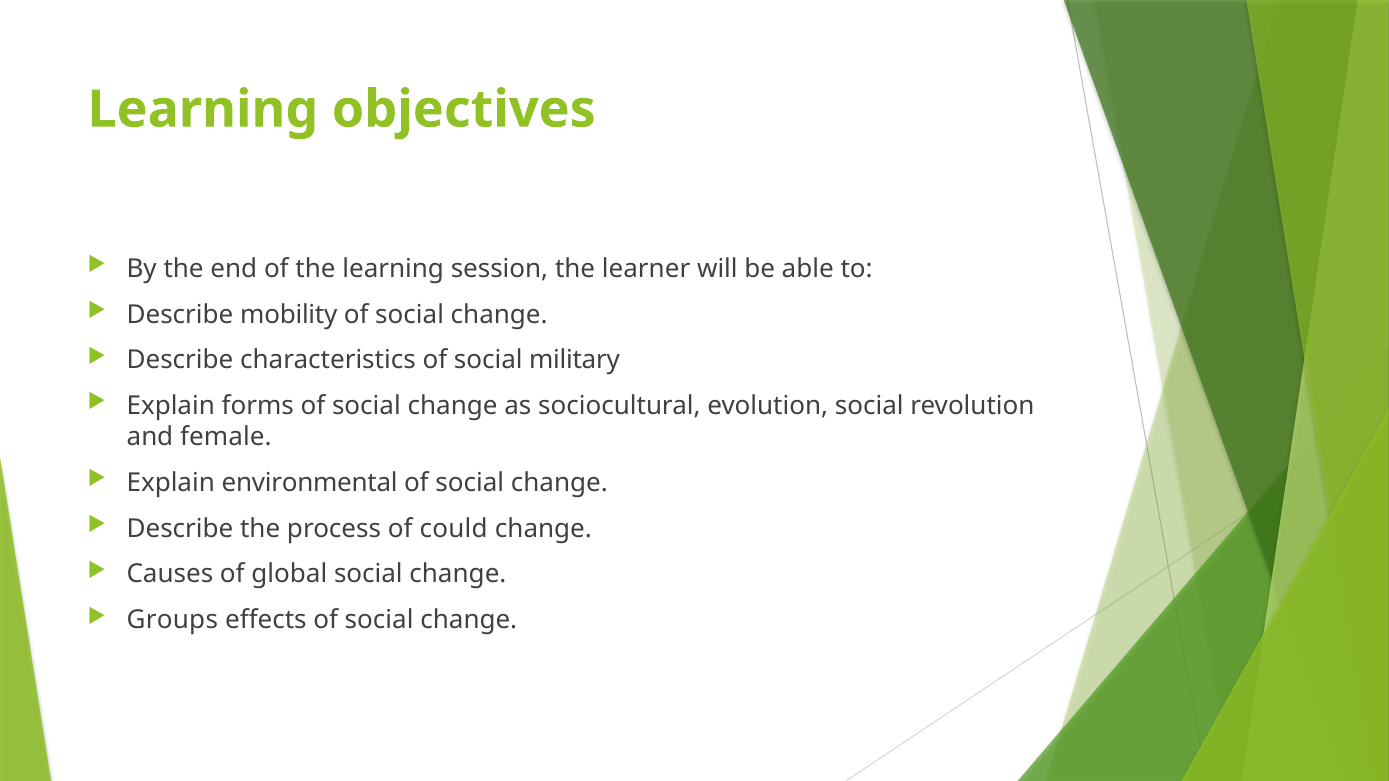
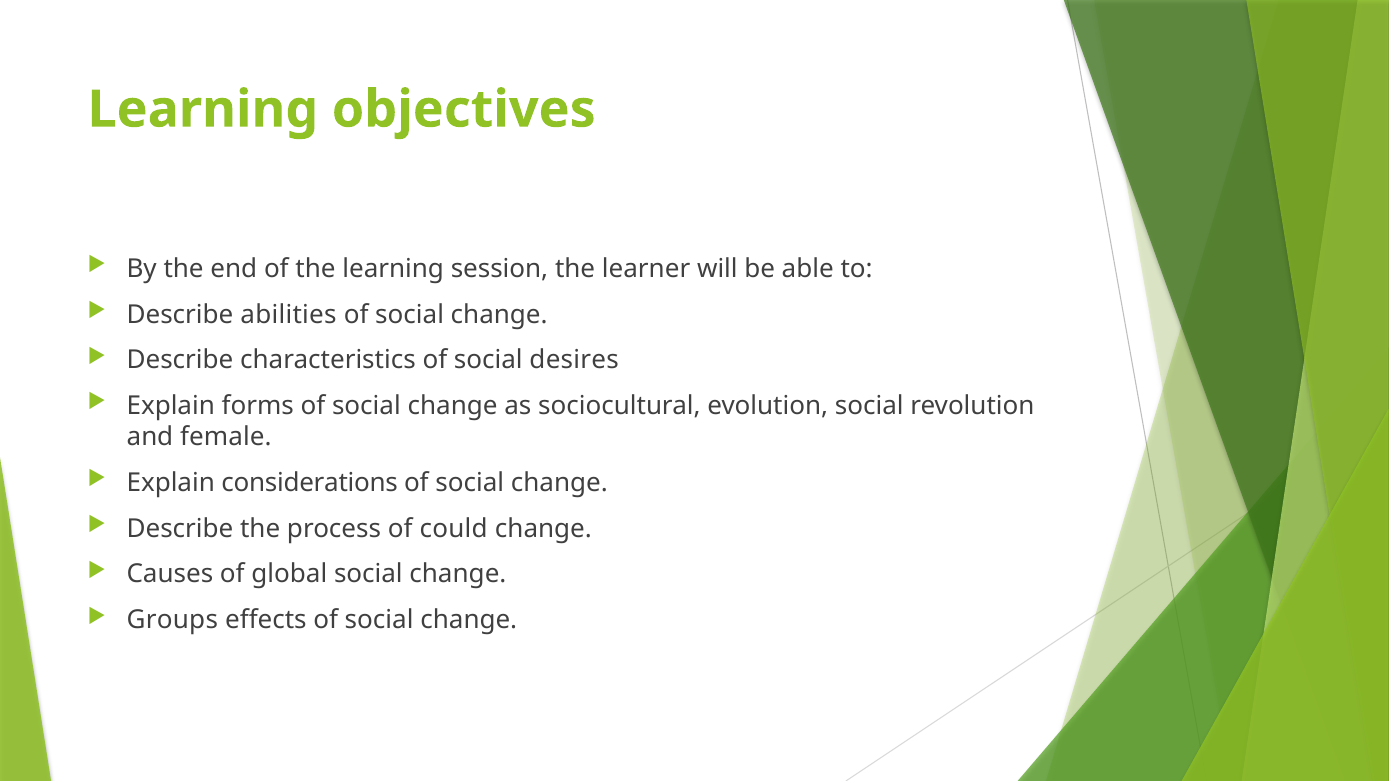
mobility: mobility -> abilities
military: military -> desires
environmental: environmental -> considerations
